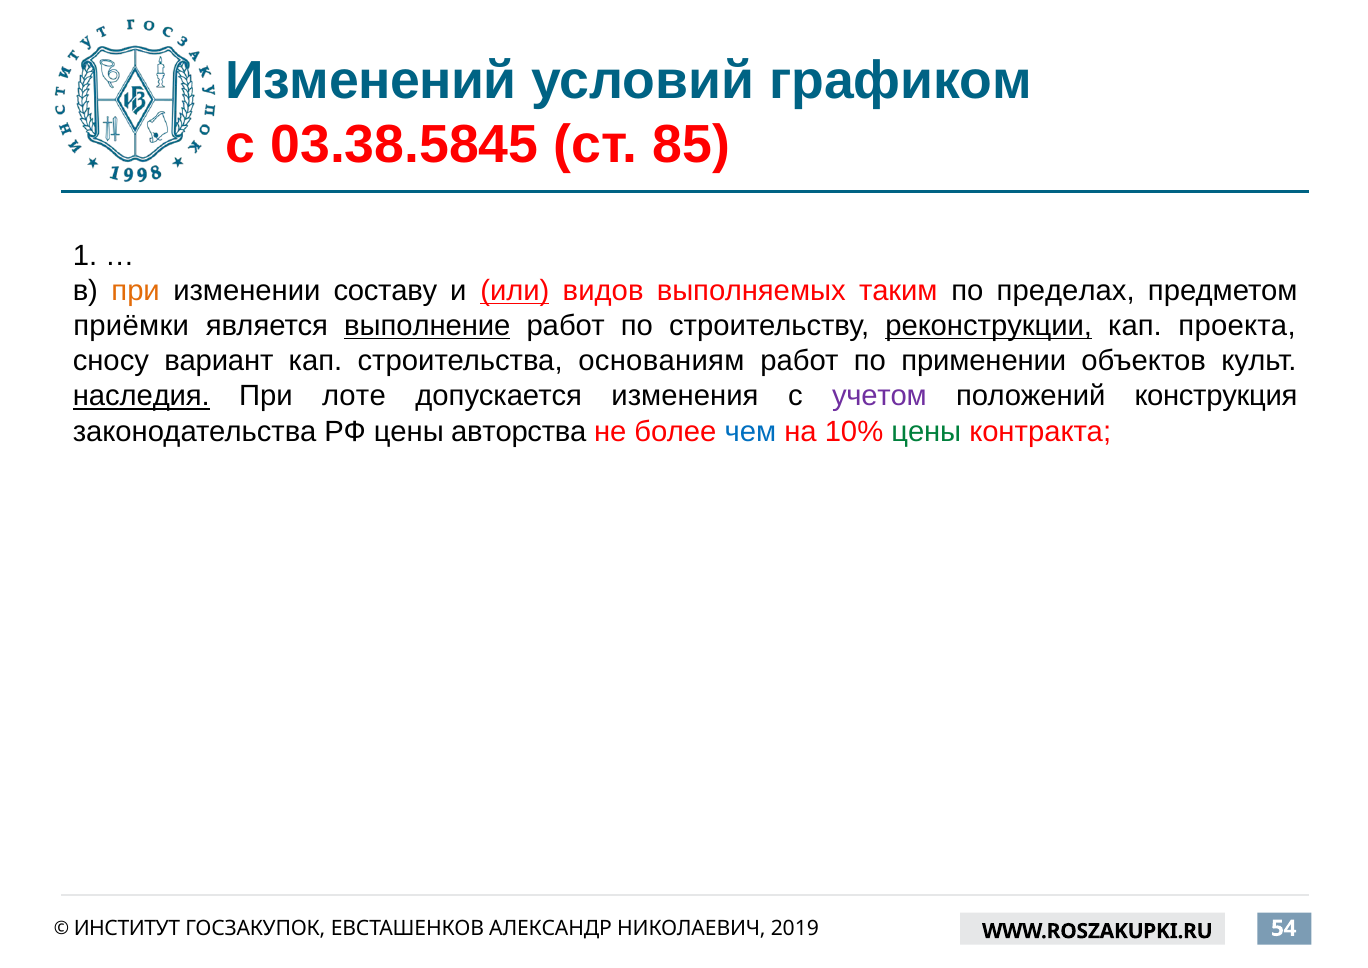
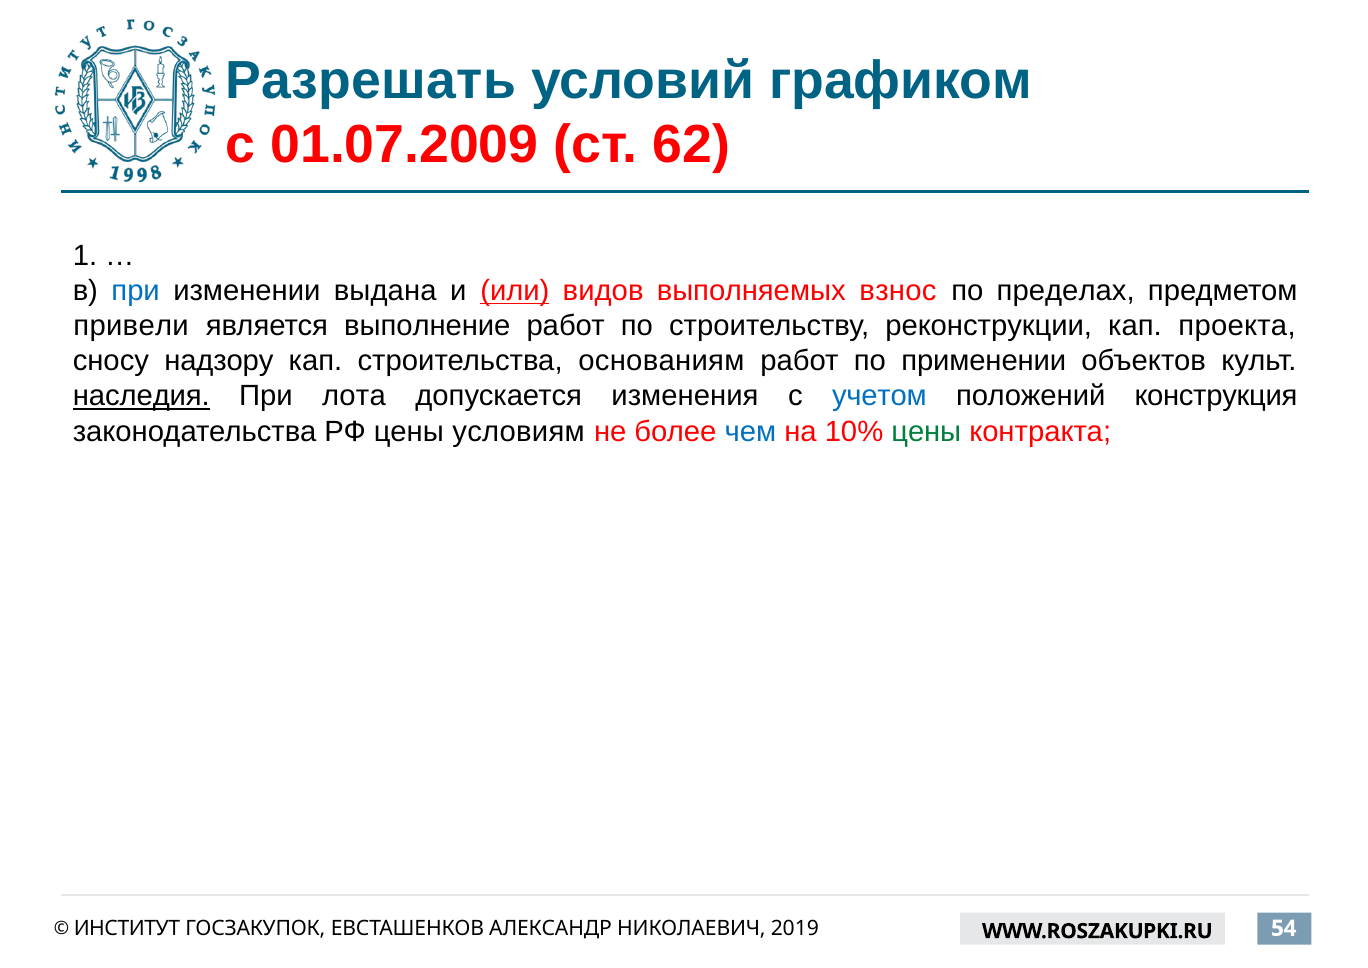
Изменений: Изменений -> Разрешать
03.38.5845: 03.38.5845 -> 01.07.2009
85: 85 -> 62
при at (136, 291) colour: orange -> blue
составу: составу -> выдана
таким: таким -> взнос
приёмки: приёмки -> привели
выполнение underline: present -> none
реконструкции underline: present -> none
вариант: вариант -> надзору
лоте: лоте -> лота
учетом colour: purple -> blue
авторства: авторства -> условиям
